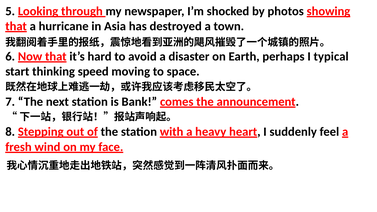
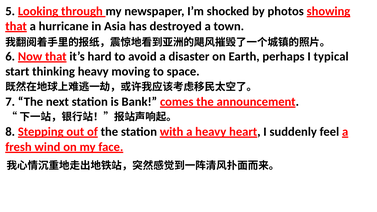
thinking speed: speed -> heavy
